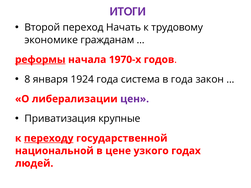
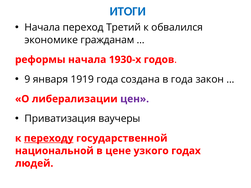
ИТОГИ colour: purple -> blue
Второй at (42, 27): Второй -> Начала
Начать: Начать -> Третий
трудовому: трудовому -> обвалился
реформы underline: present -> none
1970-х: 1970-х -> 1930-х
8: 8 -> 9
1924: 1924 -> 1919
система: система -> создана
крупные: крупные -> ваучеры
